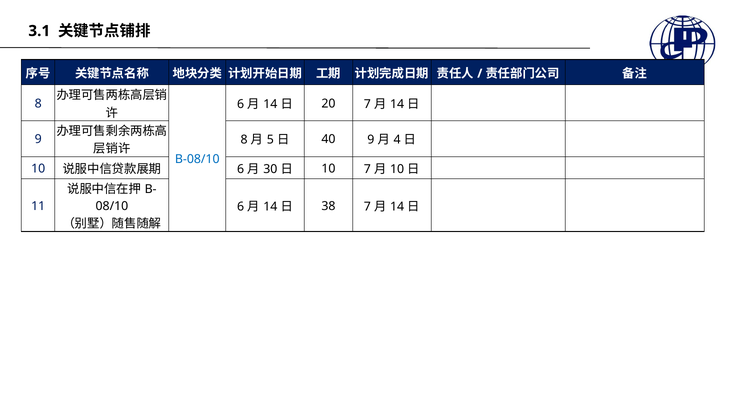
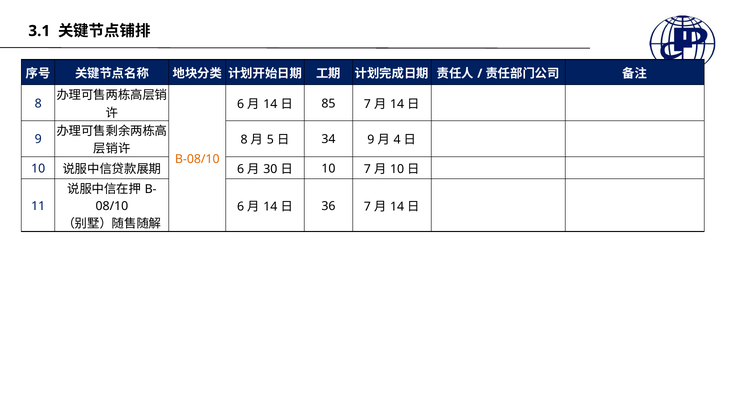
20: 20 -> 85
40: 40 -> 34
B-08/10 colour: blue -> orange
38: 38 -> 36
